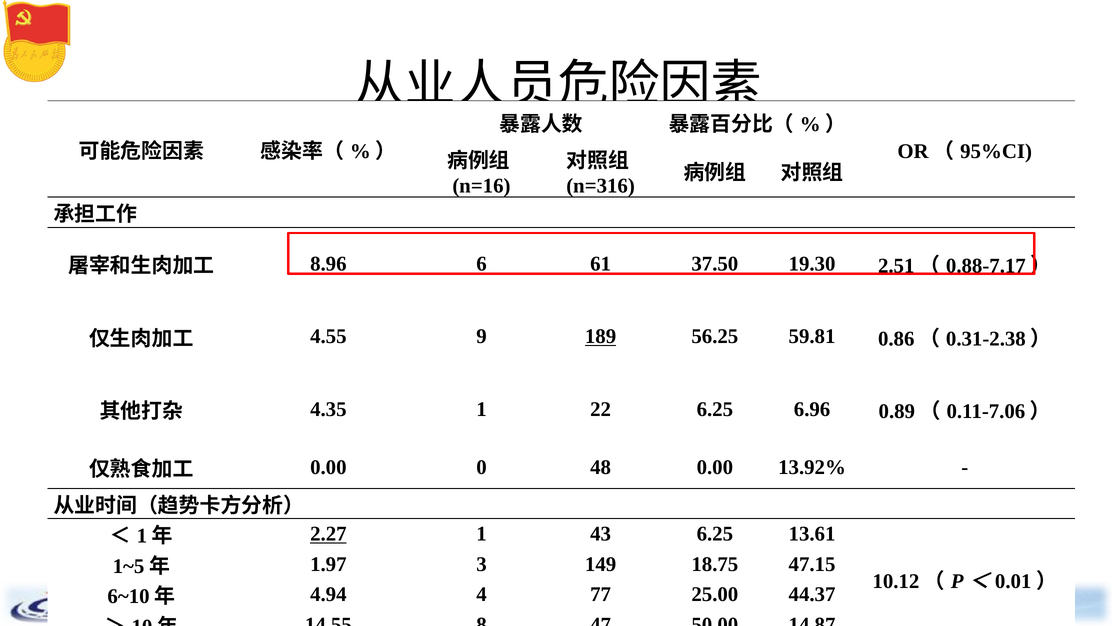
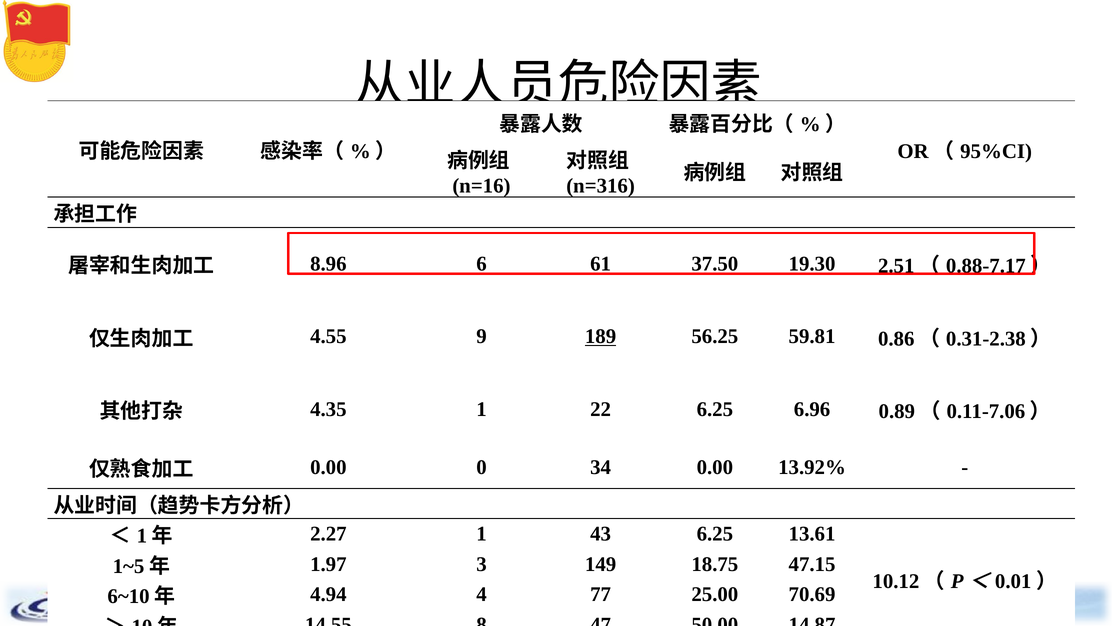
48: 48 -> 34
2.27 underline: present -> none
44.37: 44.37 -> 70.69
